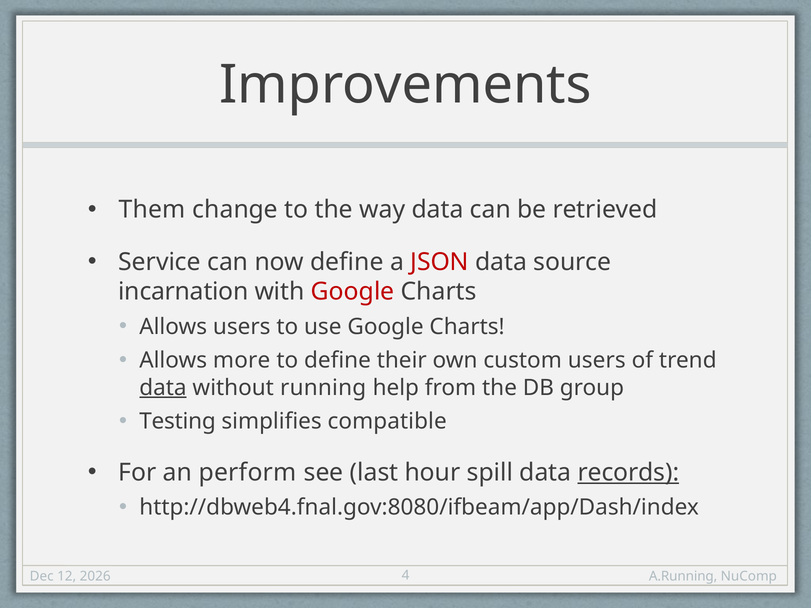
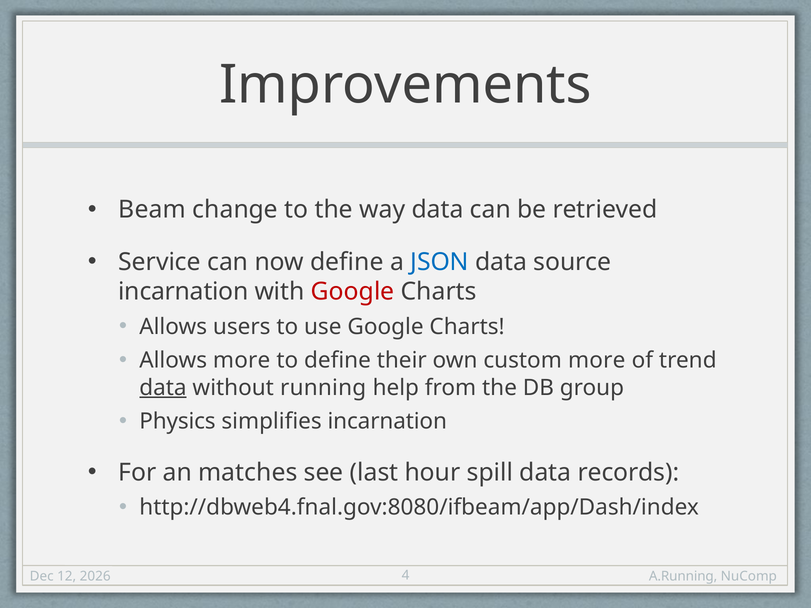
Them: Them -> Beam
JSON colour: red -> blue
custom users: users -> more
Testing: Testing -> Physics
simplifies compatible: compatible -> incarnation
perform: perform -> matches
records underline: present -> none
